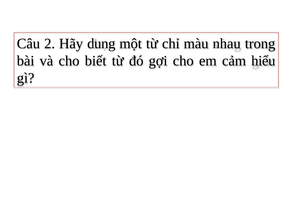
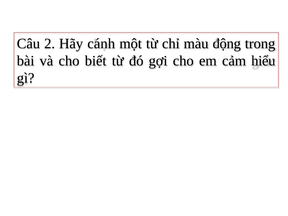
dung: dung -> cánh
nhau: nhau -> động
